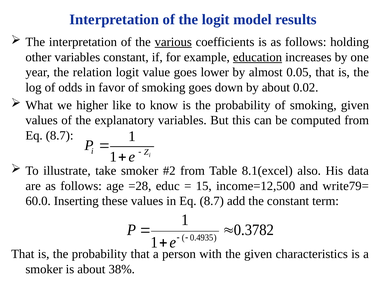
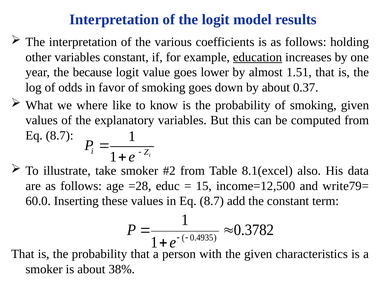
various underline: present -> none
relation: relation -> because
0.05: 0.05 -> 1.51
0.02: 0.02 -> 0.37
higher: higher -> where
